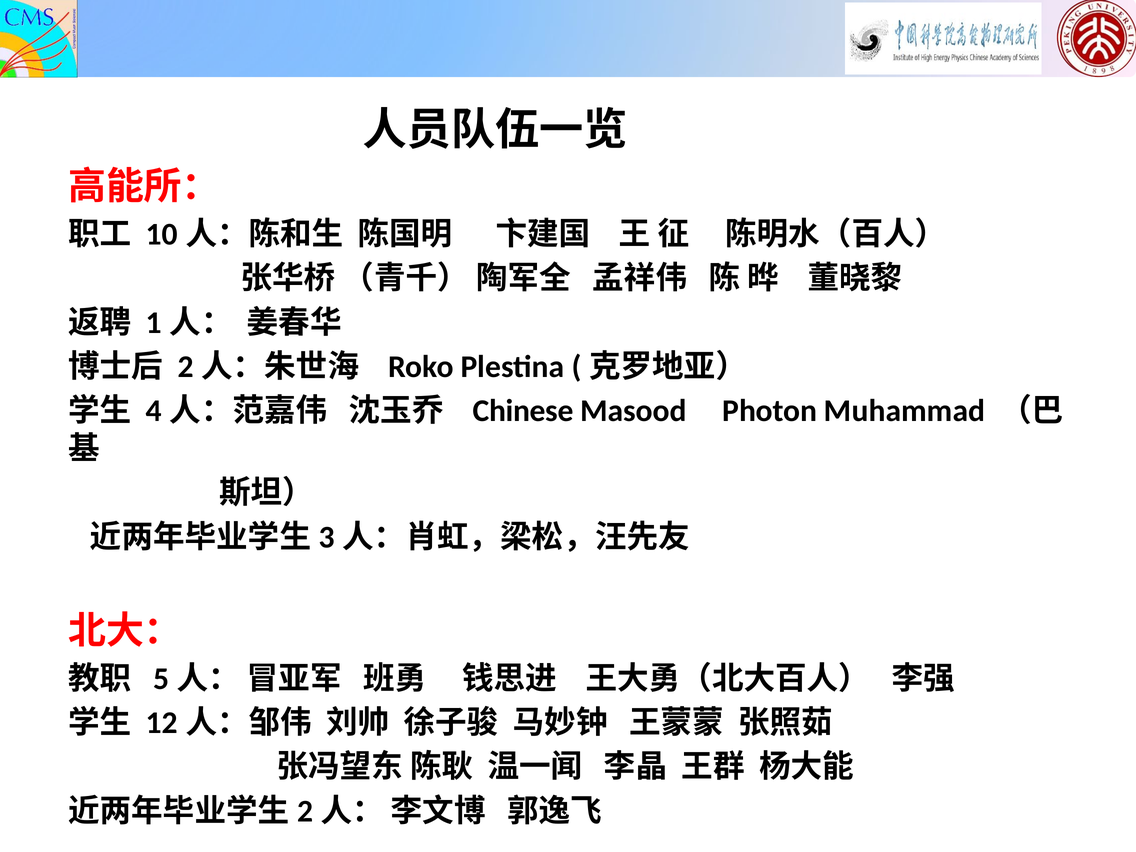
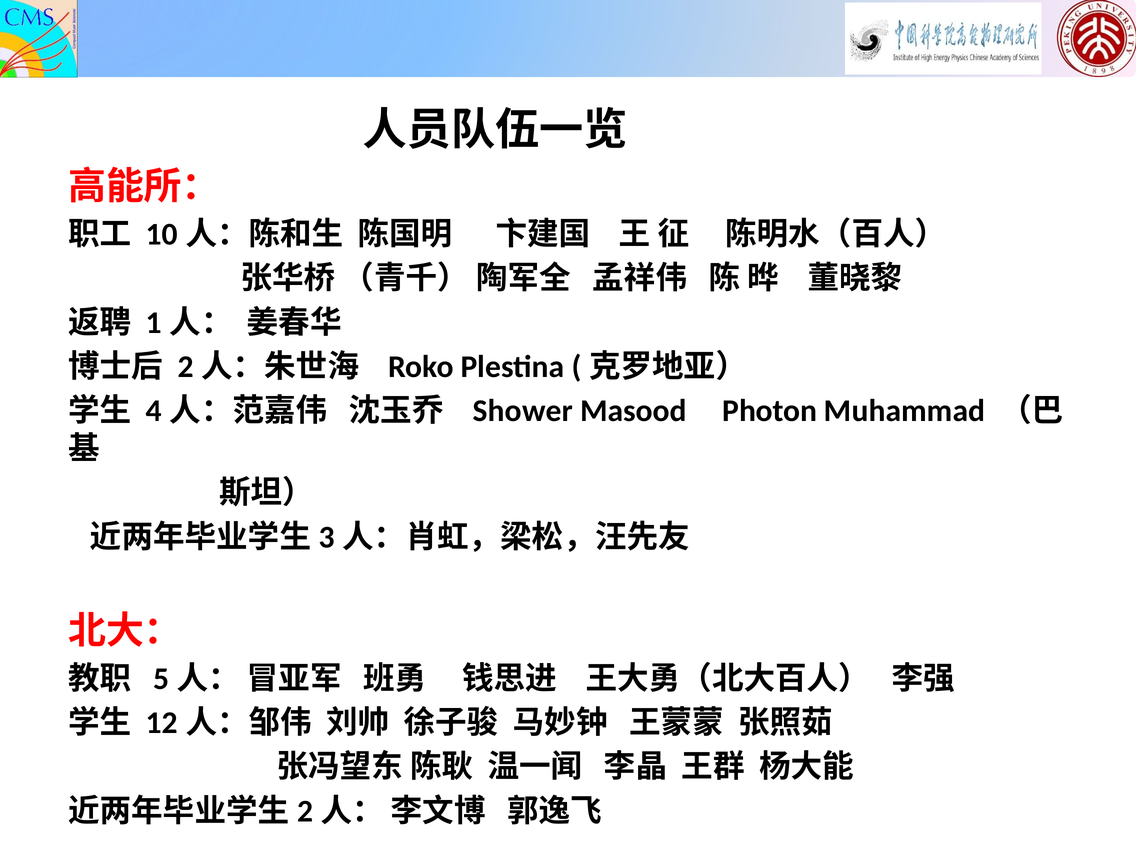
Chinese: Chinese -> Shower
